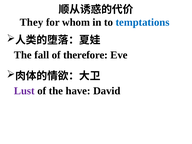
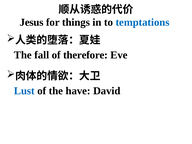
They: They -> Jesus
whom: whom -> things
Lust colour: purple -> blue
